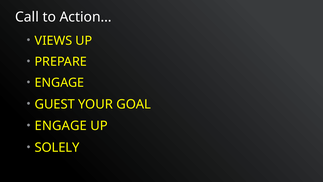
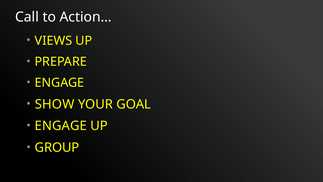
GUEST: GUEST -> SHOW
SOLELY: SOLELY -> GROUP
